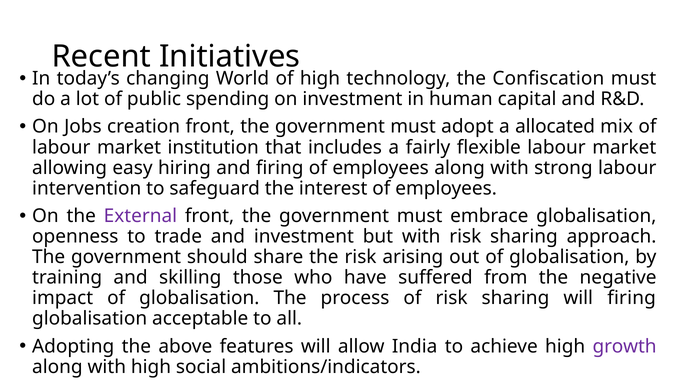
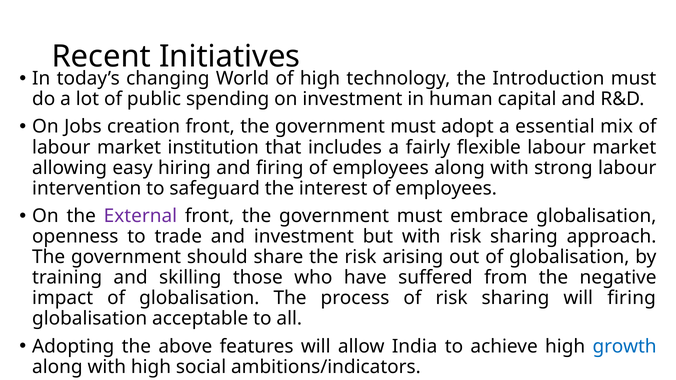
Confiscation: Confiscation -> Introduction
allocated: allocated -> essential
growth colour: purple -> blue
